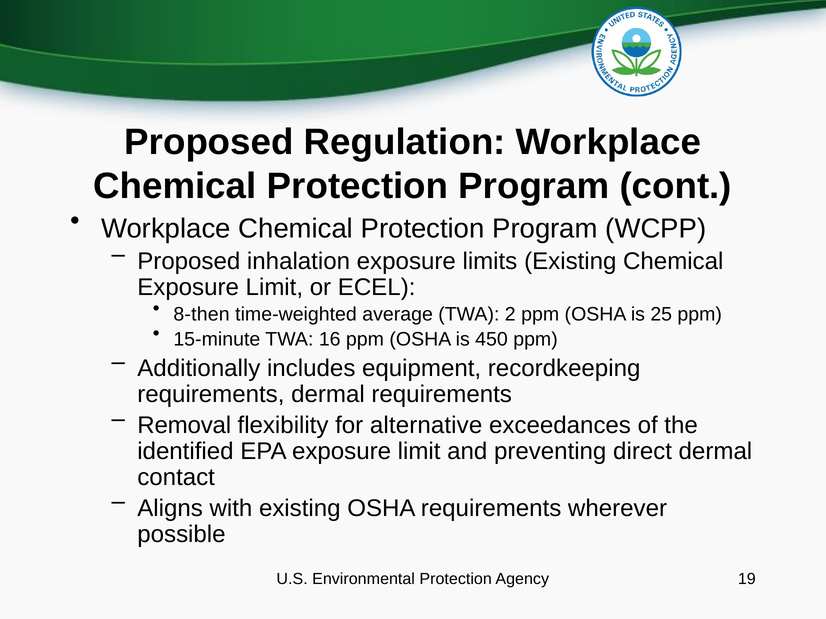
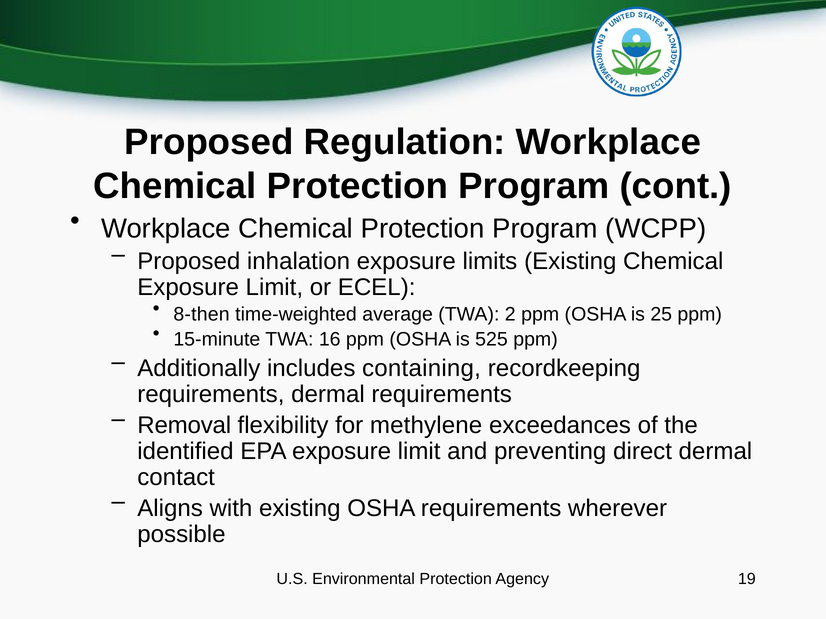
450: 450 -> 525
equipment: equipment -> containing
alternative: alternative -> methylene
